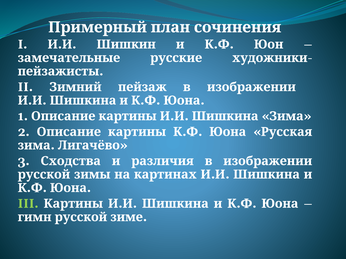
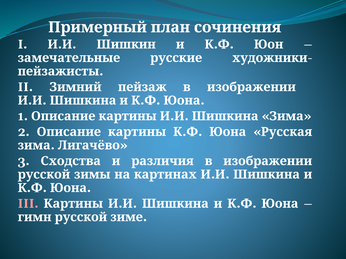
III colour: light green -> pink
